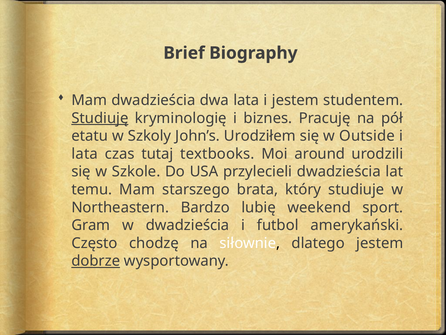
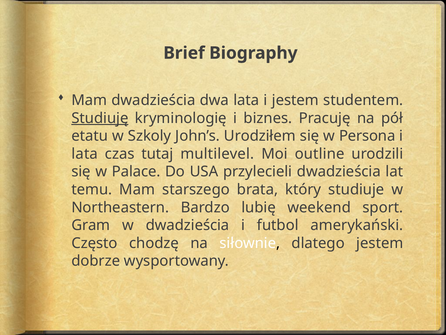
Outside: Outside -> Persona
textbooks: textbooks -> multilevel
around: around -> outline
Szkole: Szkole -> Palace
dobrze underline: present -> none
